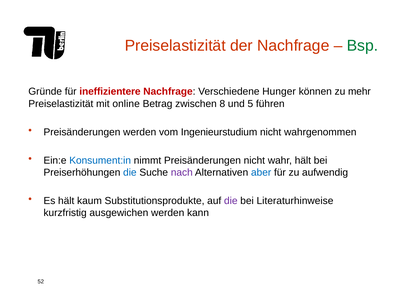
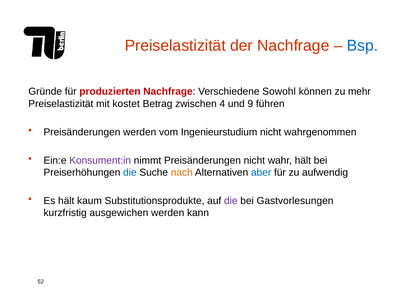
Bsp colour: green -> blue
ineffizientere: ineffizientere -> produzierten
Hunger: Hunger -> Sowohl
online: online -> kostet
8: 8 -> 4
5: 5 -> 9
Konsument:in colour: blue -> purple
nach colour: purple -> orange
Literaturhinweise: Literaturhinweise -> Gastvorlesungen
